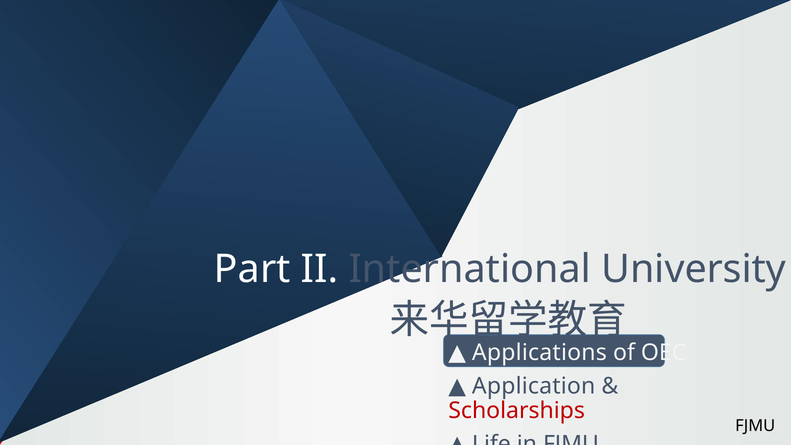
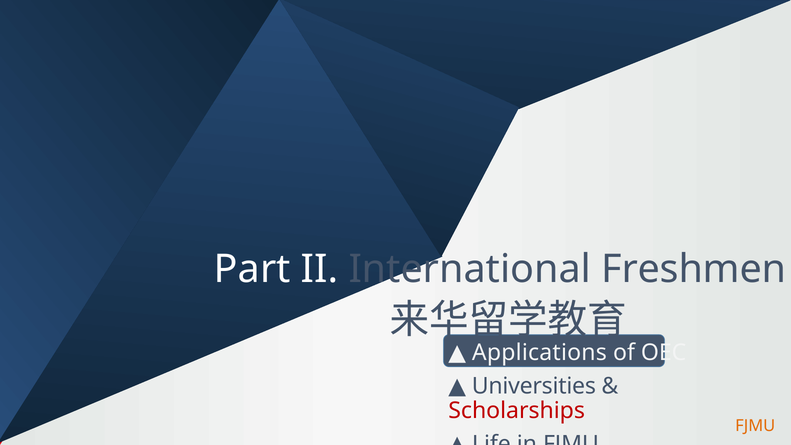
University: University -> Freshmen
Application: Application -> Universities
FJMU at (755, 426) colour: black -> orange
